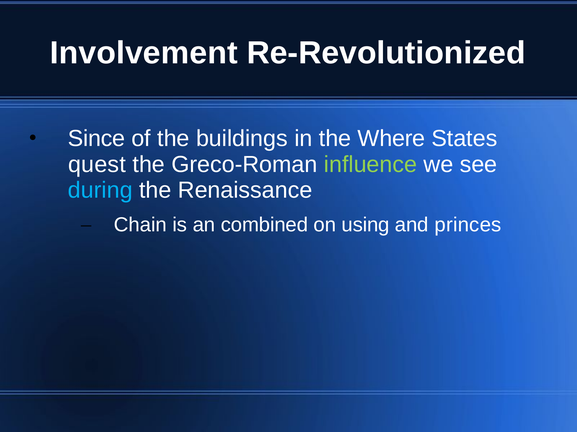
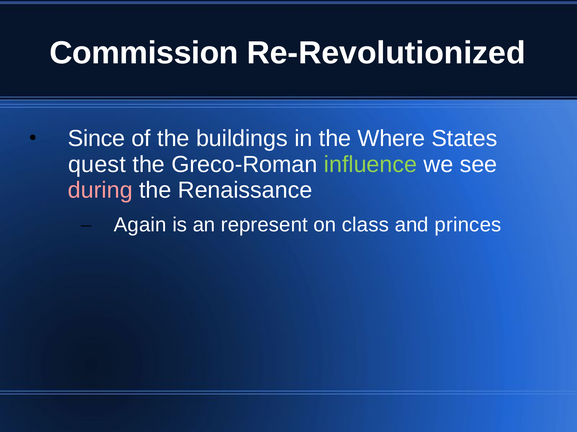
Involvement: Involvement -> Commission
during colour: light blue -> pink
Chain: Chain -> Again
combined: combined -> represent
using: using -> class
